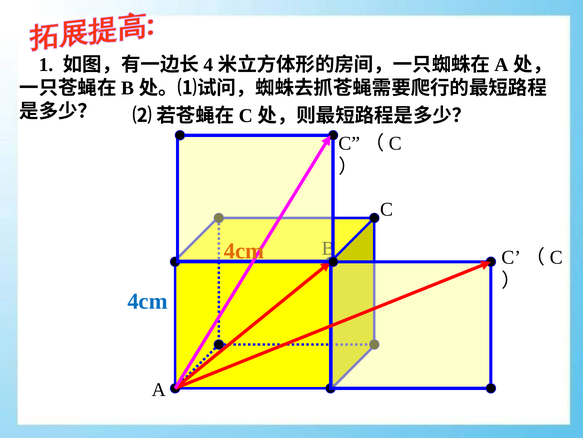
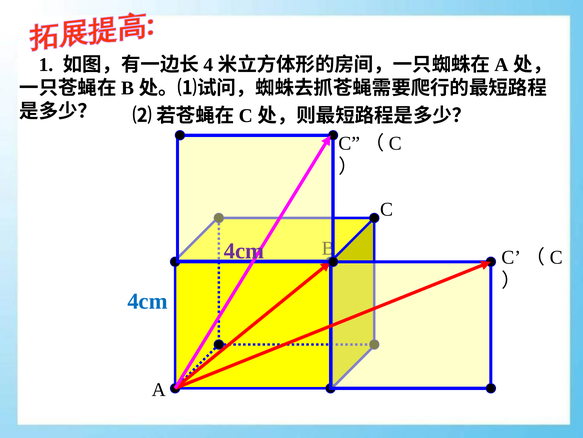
4cm at (244, 250) colour: orange -> purple
